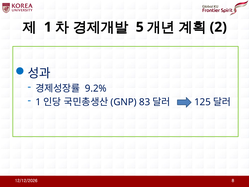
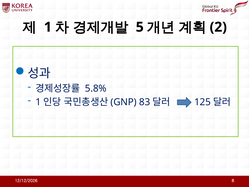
9.2%: 9.2% -> 5.8%
